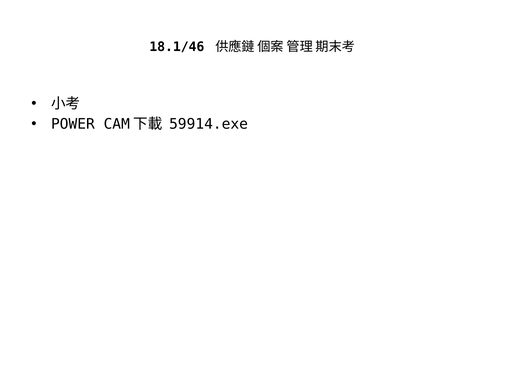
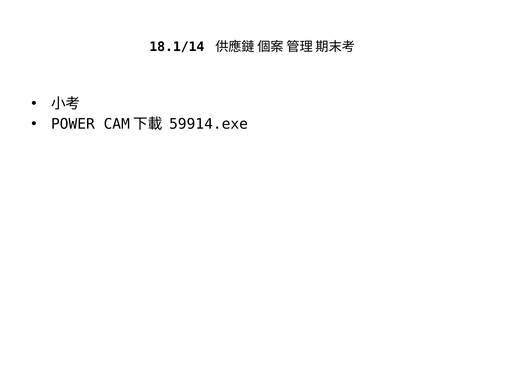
18.1/46: 18.1/46 -> 18.1/14
